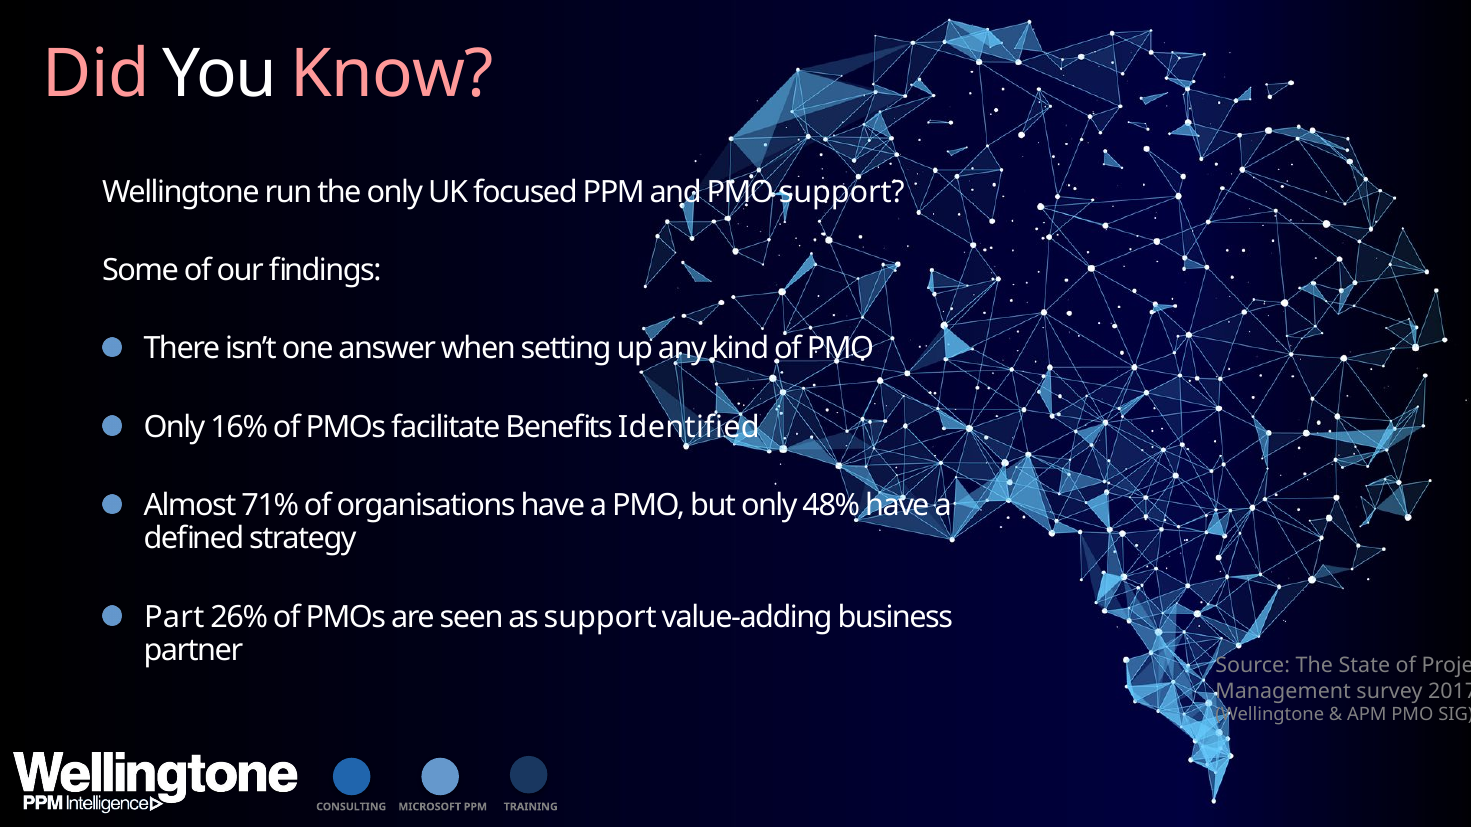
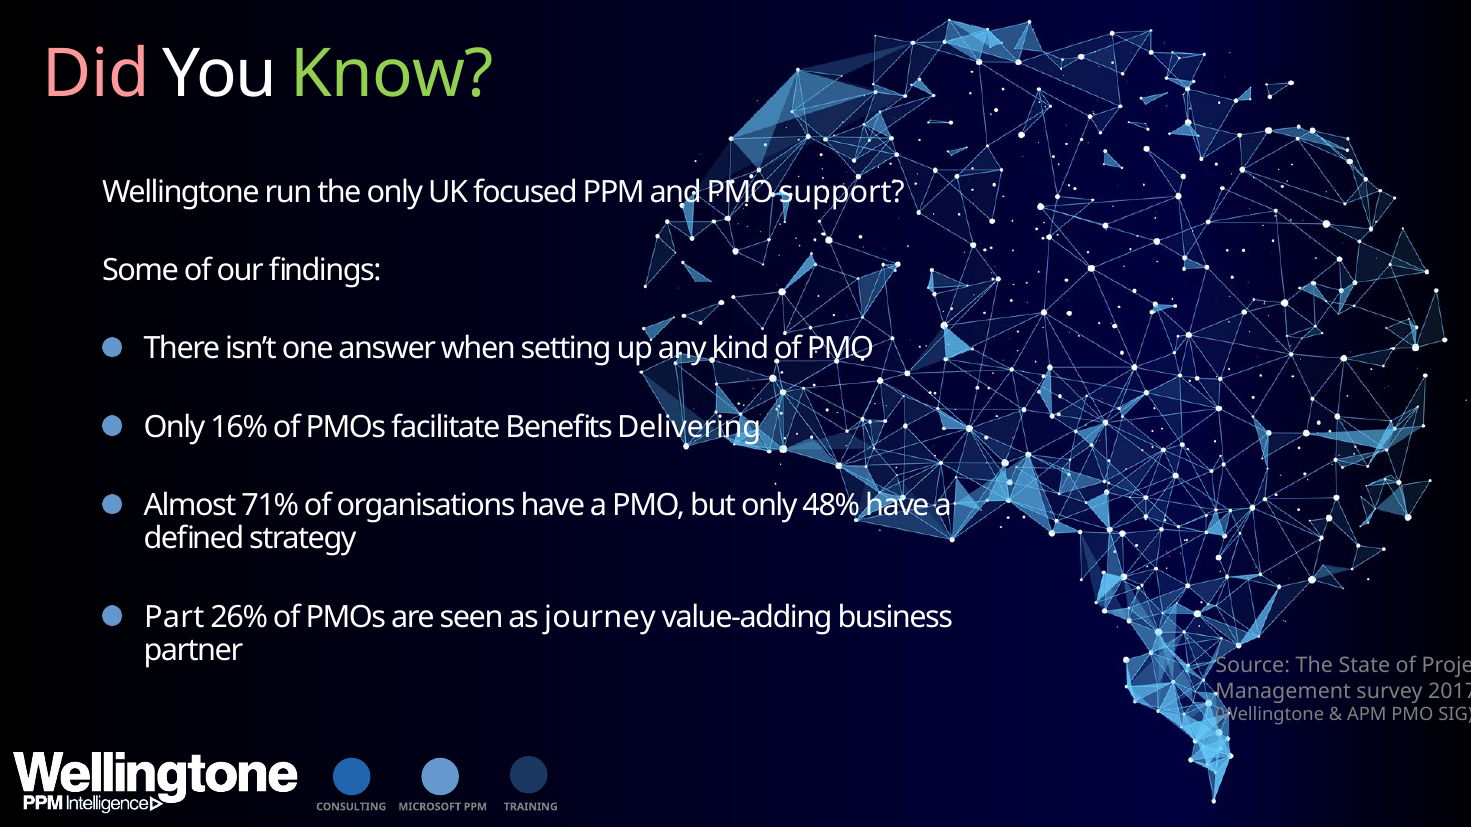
Know colour: pink -> light green
Identified: Identified -> Delivering
as support: support -> journey
